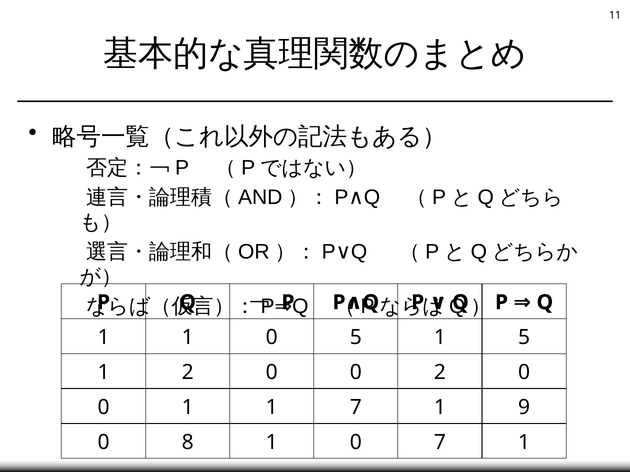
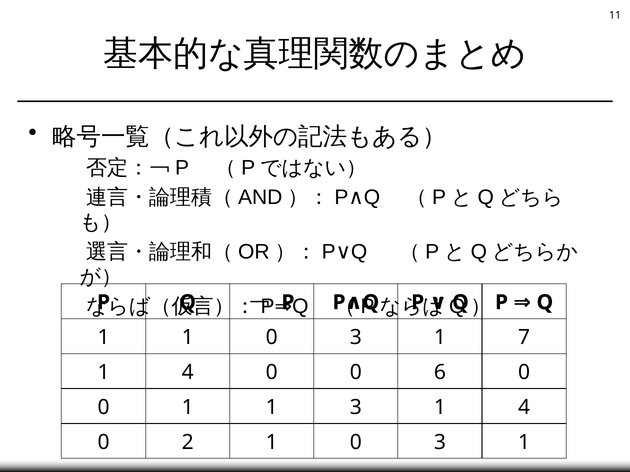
1 1 0 5: 5 -> 3
1 5: 5 -> 7
2 at (188, 373): 2 -> 4
0 2: 2 -> 6
1 7: 7 -> 3
9 at (524, 408): 9 -> 4
8: 8 -> 2
7 at (440, 443): 7 -> 3
